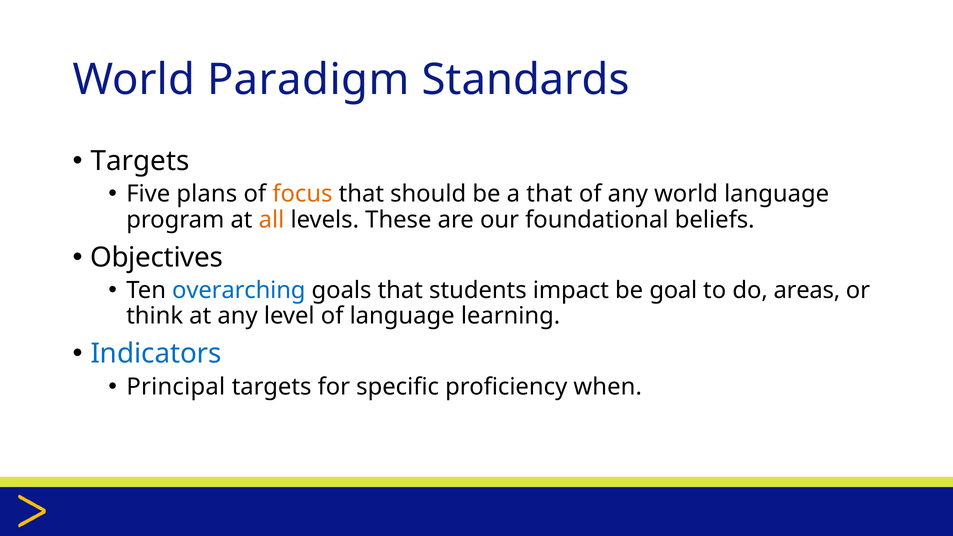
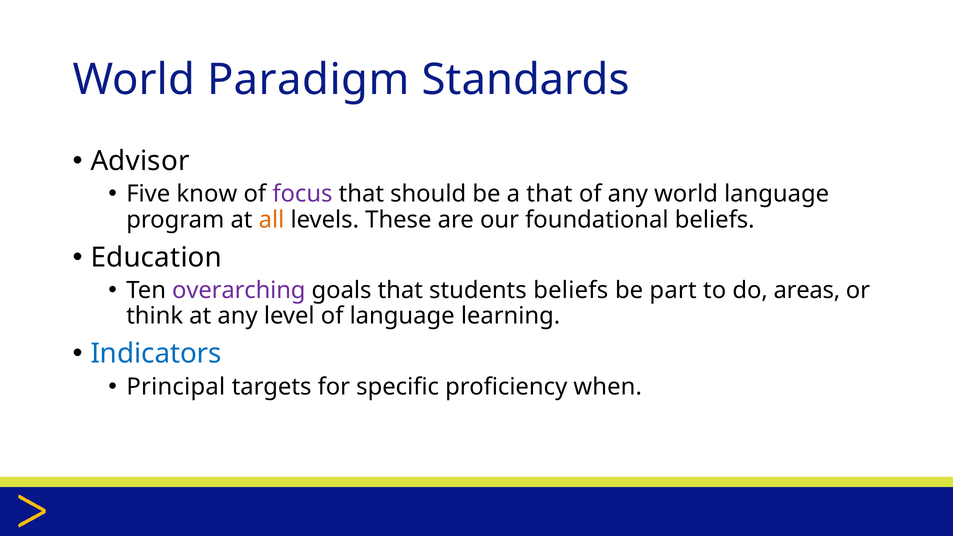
Targets at (140, 161): Targets -> Advisor
plans: plans -> know
focus colour: orange -> purple
Objectives: Objectives -> Education
overarching colour: blue -> purple
students impact: impact -> beliefs
goal: goal -> part
